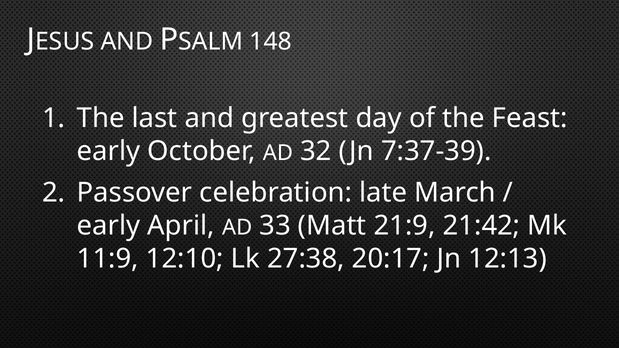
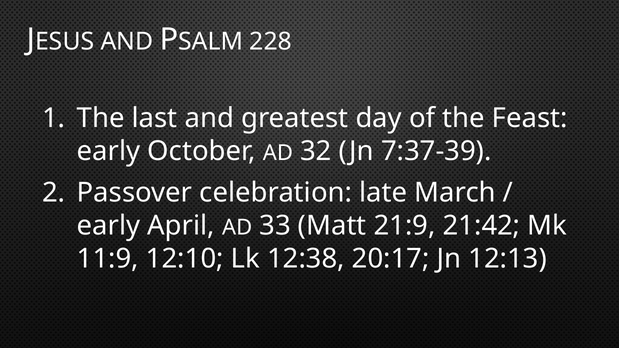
148: 148 -> 228
27:38: 27:38 -> 12:38
